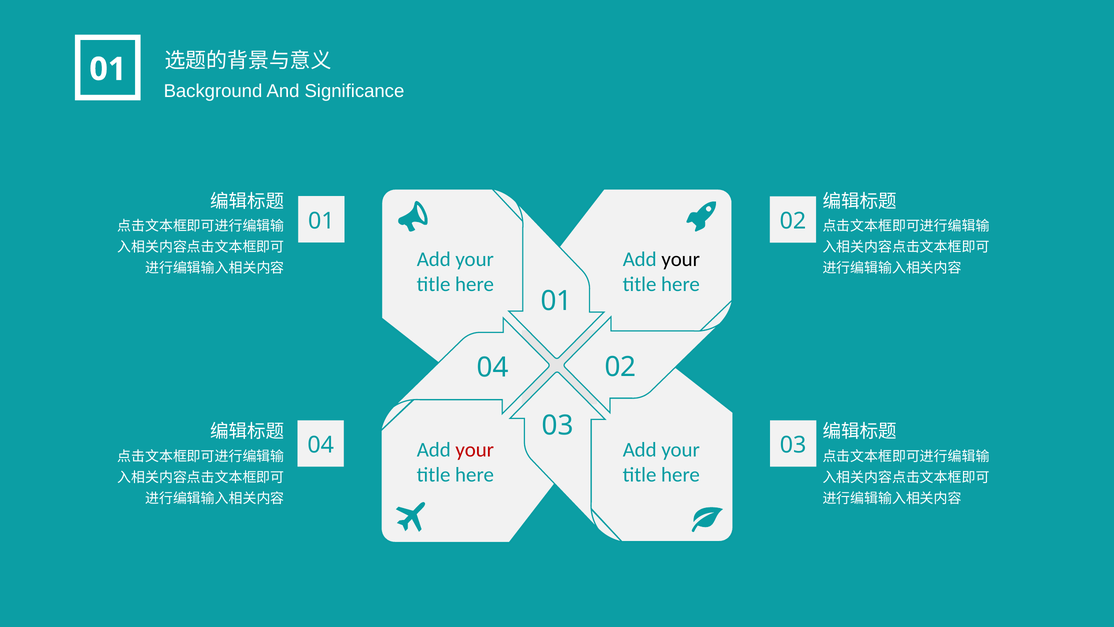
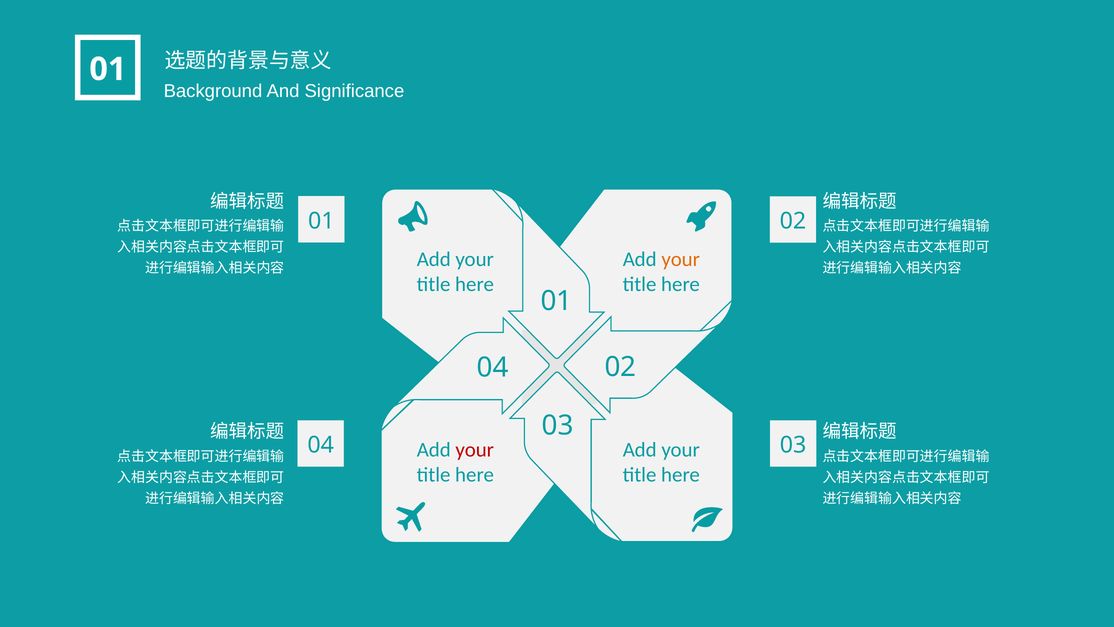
your at (681, 259) colour: black -> orange
